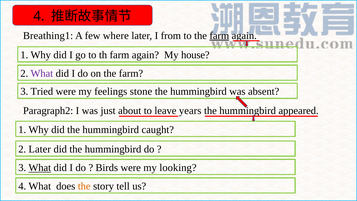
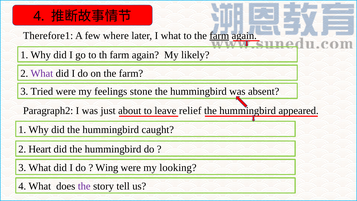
Breathing1: Breathing1 -> Therefore1
I from: from -> what
house: house -> likely
years: years -> relief
2 Later: Later -> Heart
What at (40, 168) underline: present -> none
Birds: Birds -> Wing
the at (84, 186) colour: orange -> purple
